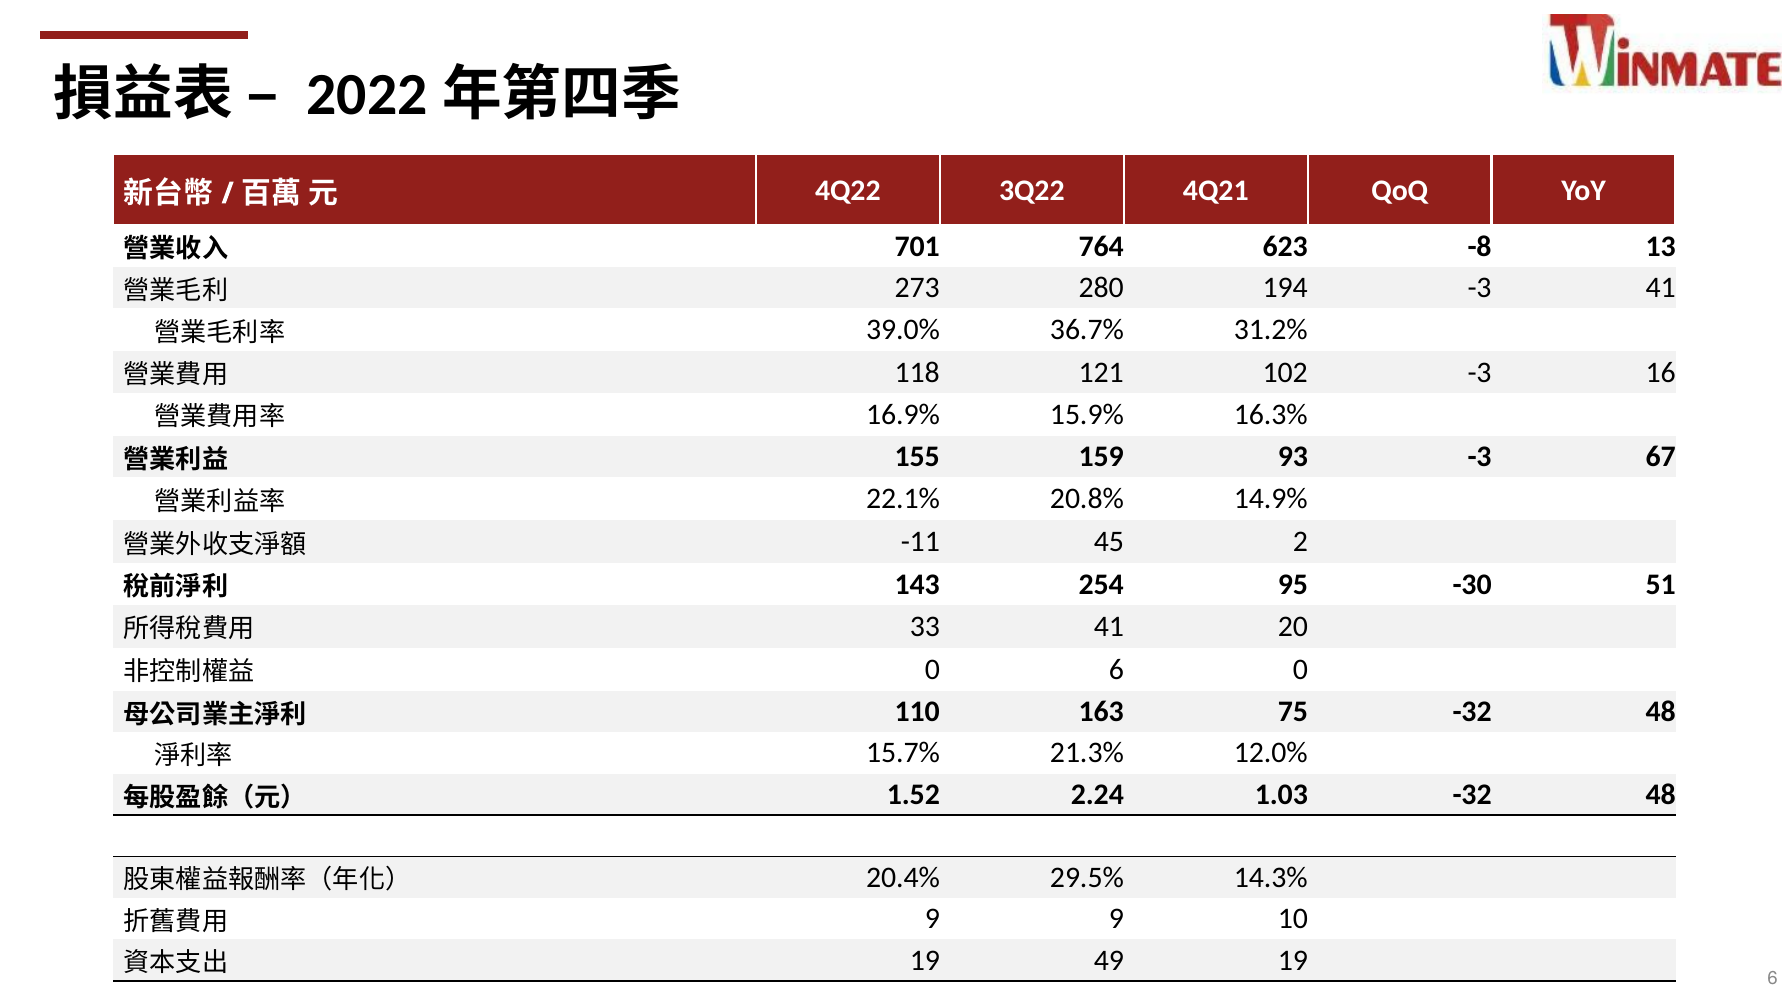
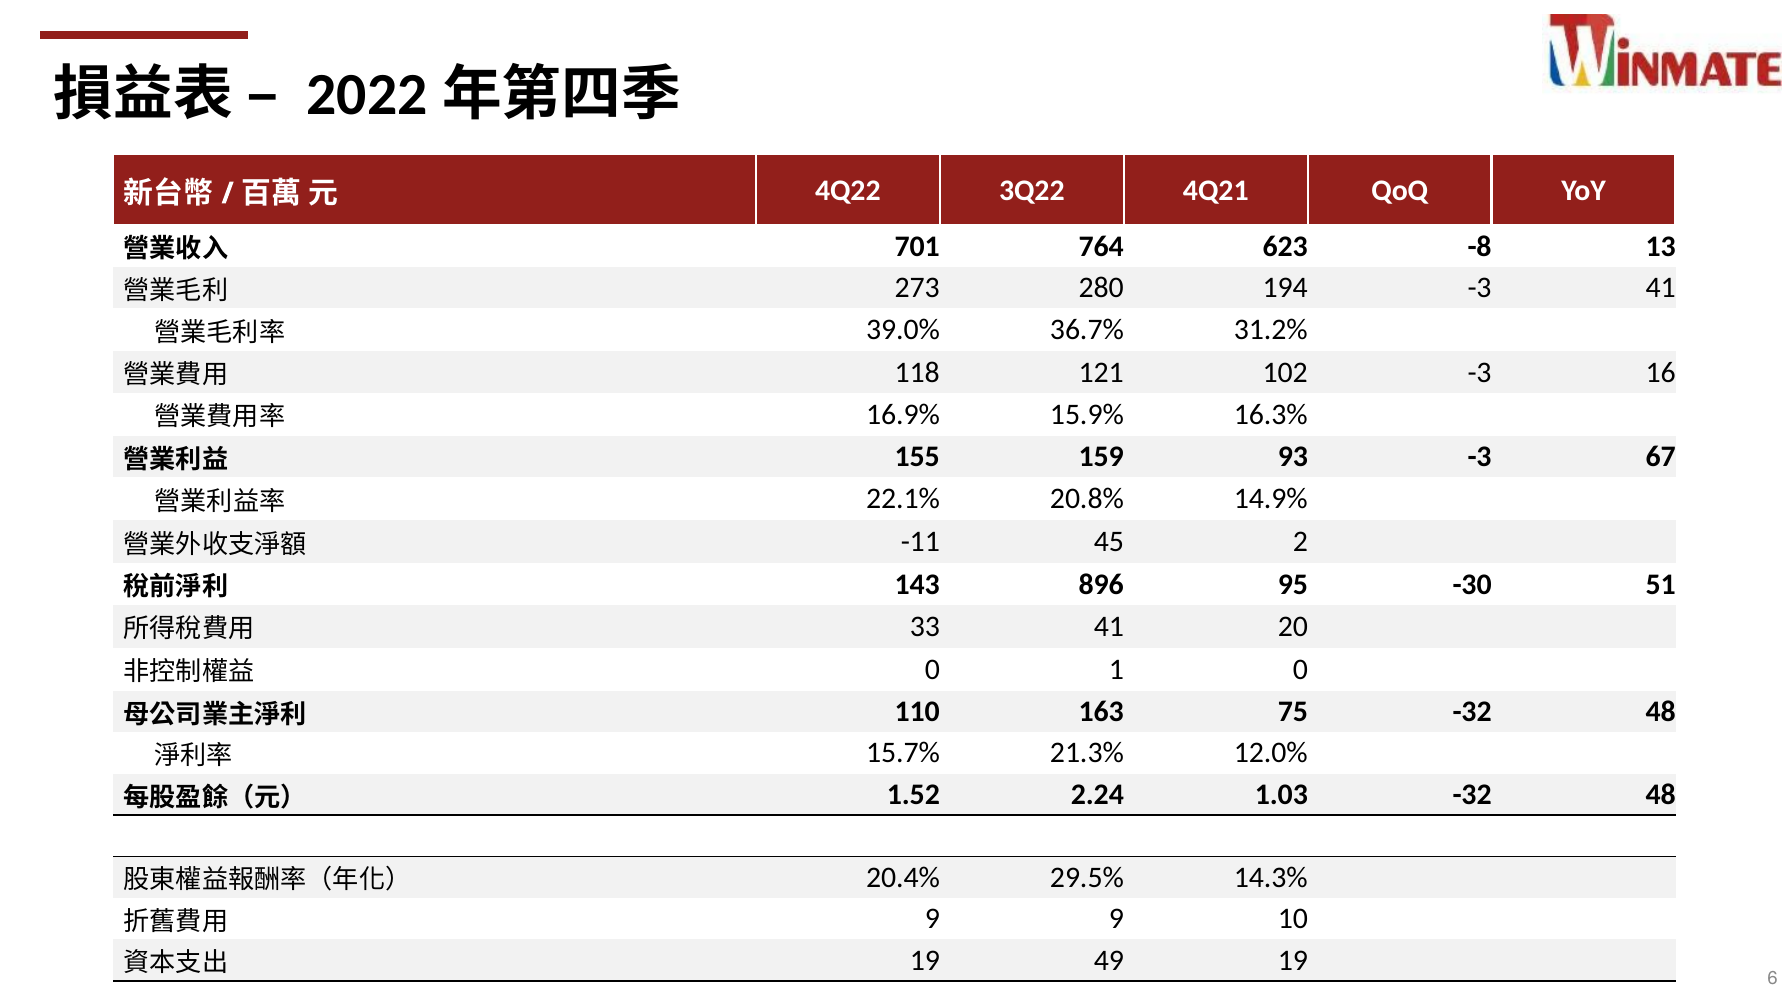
254: 254 -> 896
0 6: 6 -> 1
